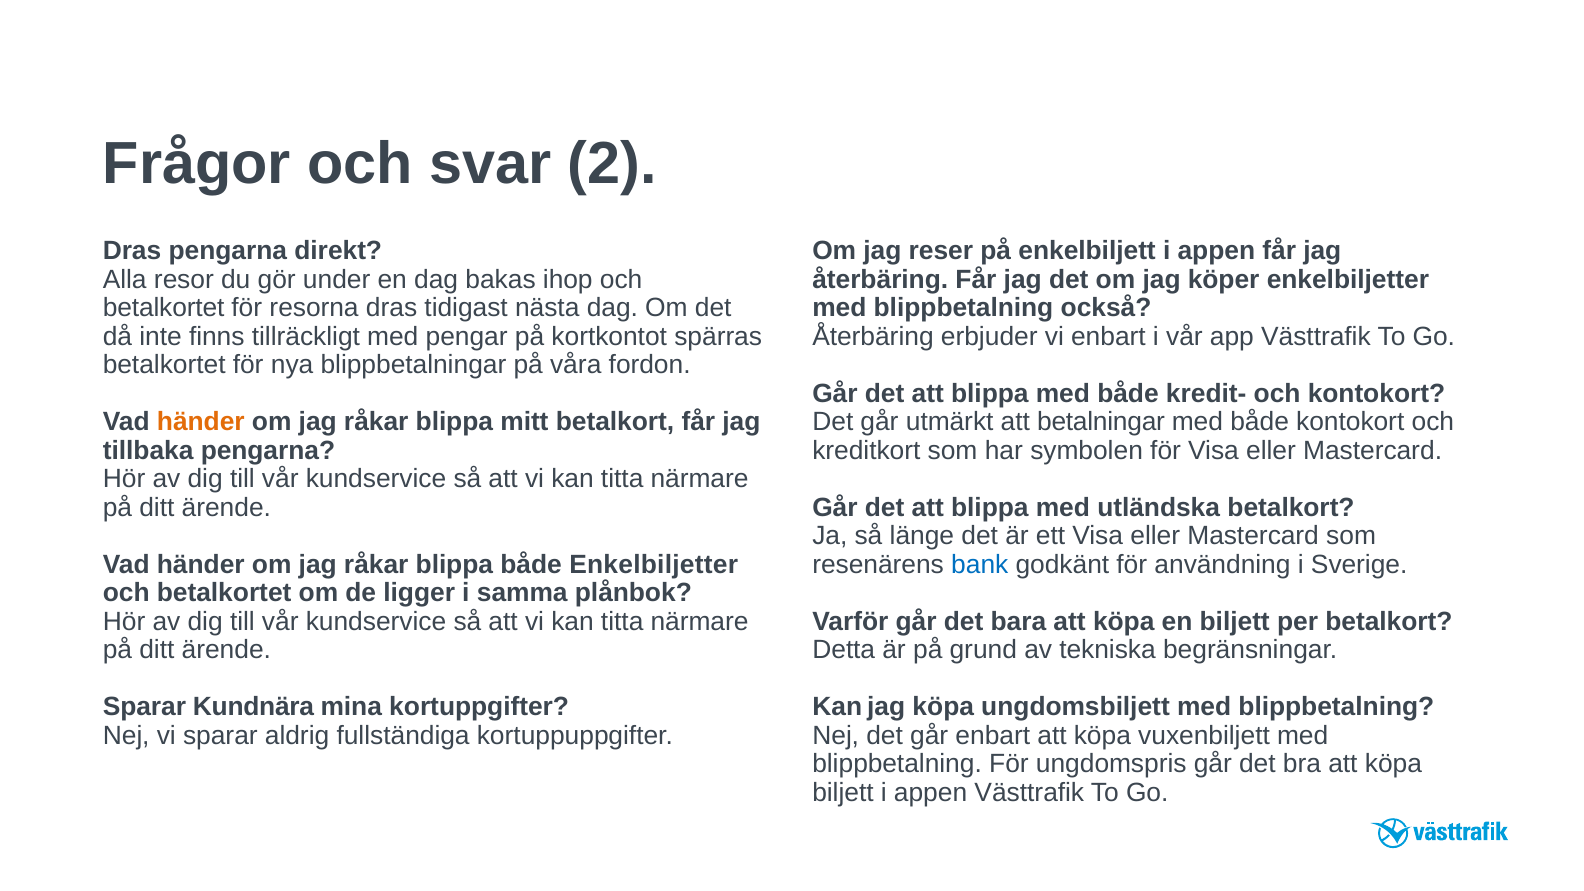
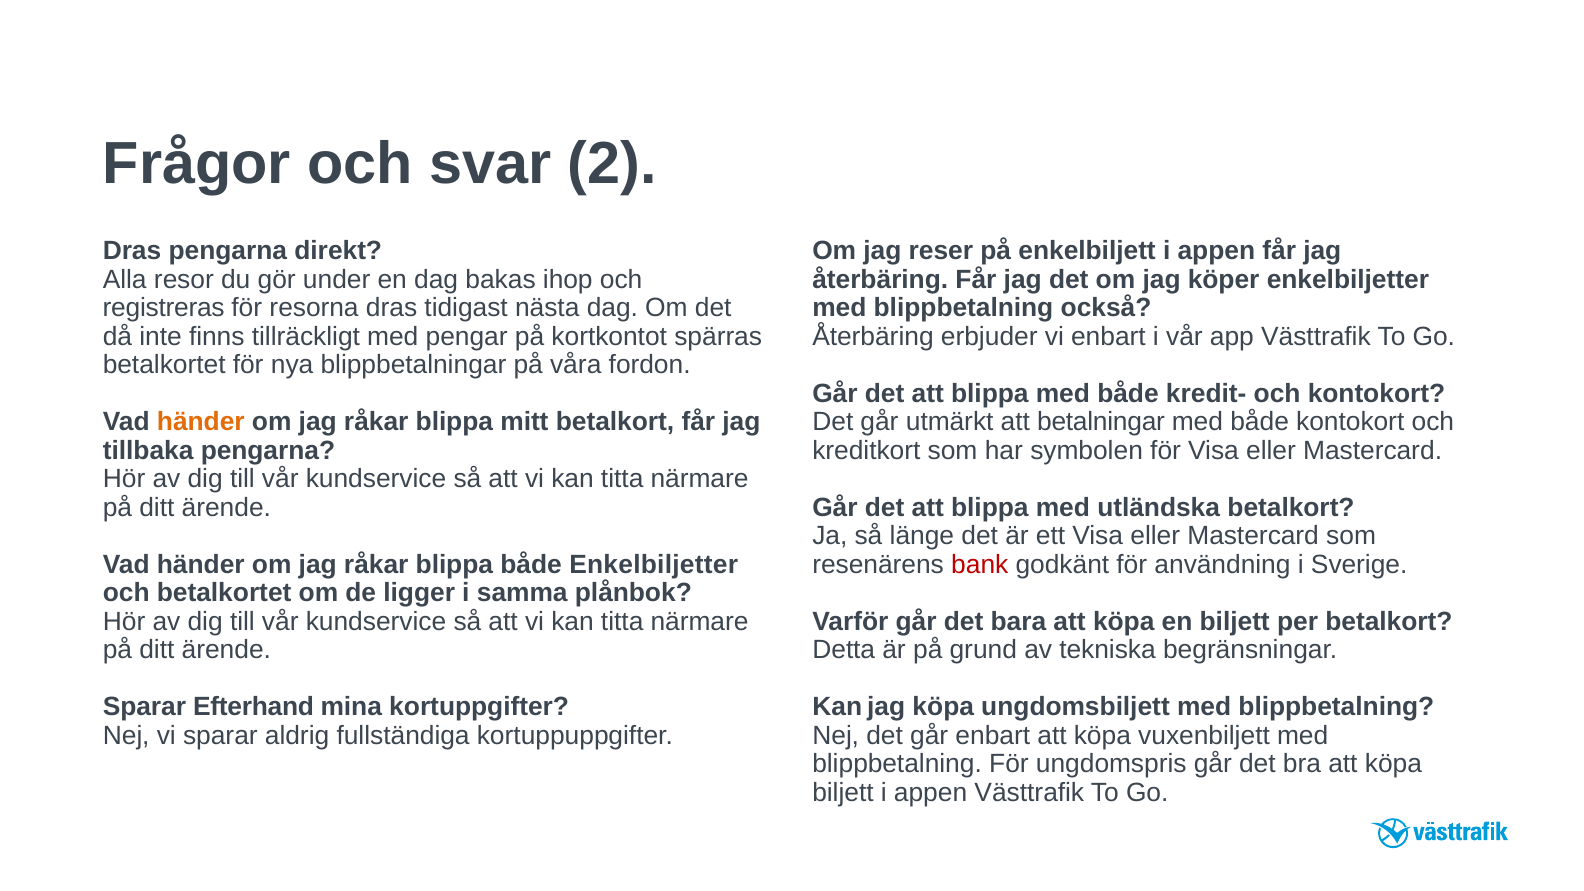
betalkortet at (164, 308): betalkortet -> registreras
bank colour: blue -> red
Kundnära: Kundnära -> Efterhand
